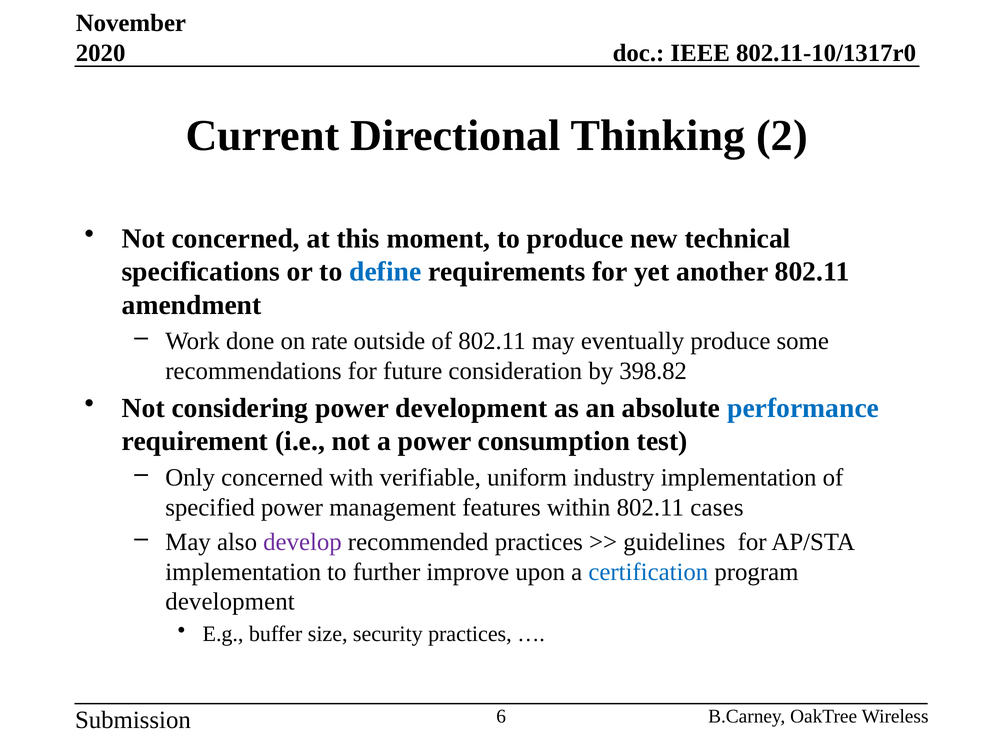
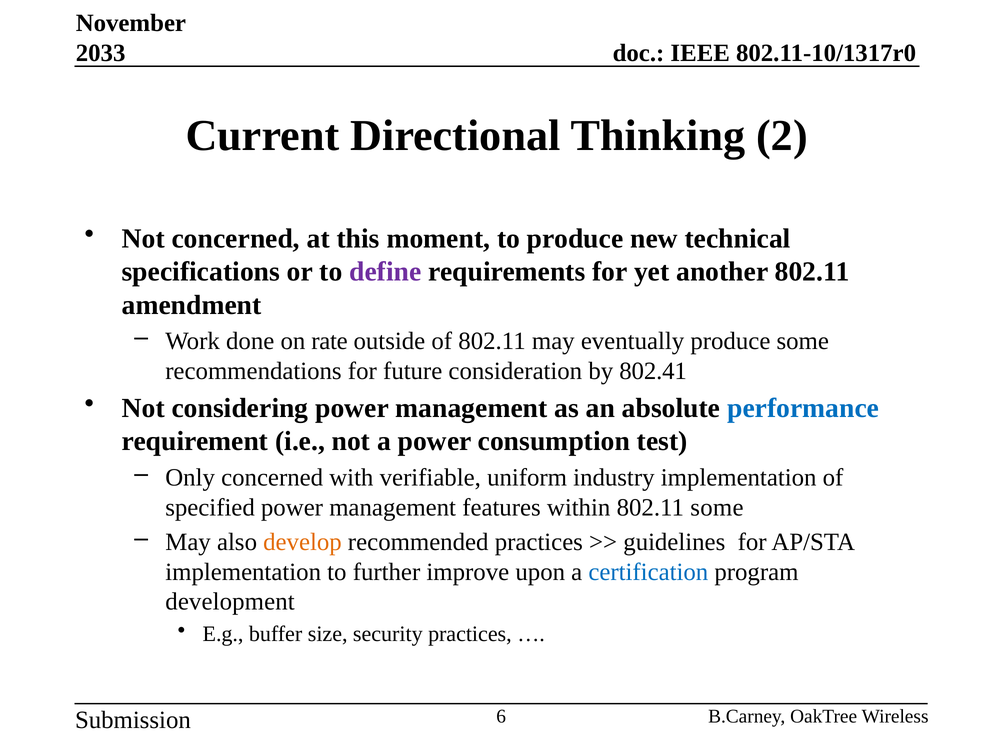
2020: 2020 -> 2033
define colour: blue -> purple
398.82: 398.82 -> 802.41
considering power development: development -> management
802.11 cases: cases -> some
develop colour: purple -> orange
